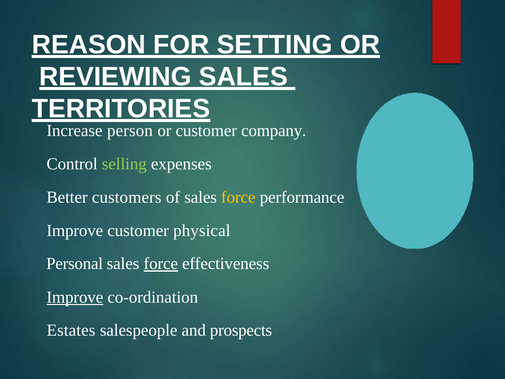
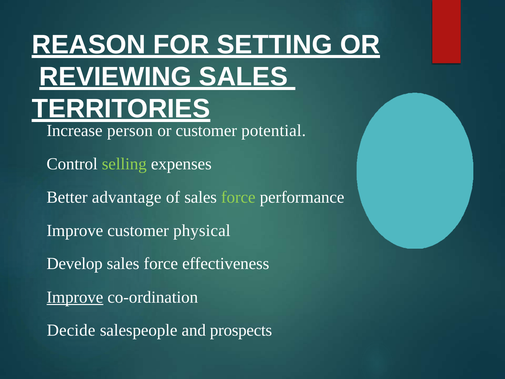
company: company -> potential
customers: customers -> advantage
force at (238, 197) colour: yellow -> light green
Personal: Personal -> Develop
force at (161, 264) underline: present -> none
Estates: Estates -> Decide
